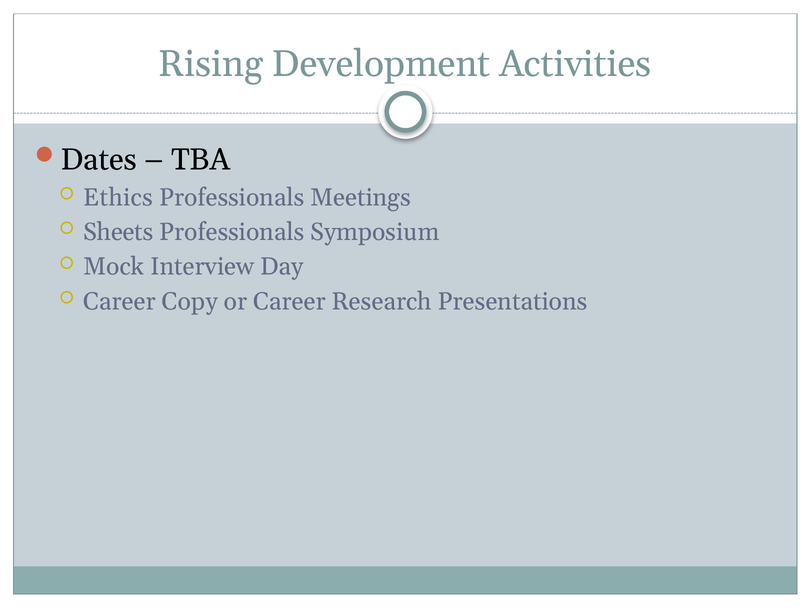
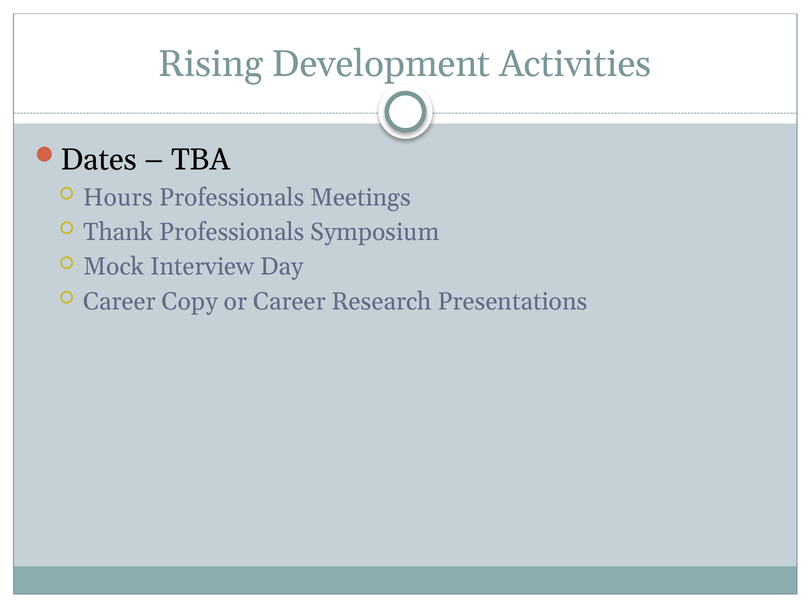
Ethics: Ethics -> Hours
Sheets: Sheets -> Thank
